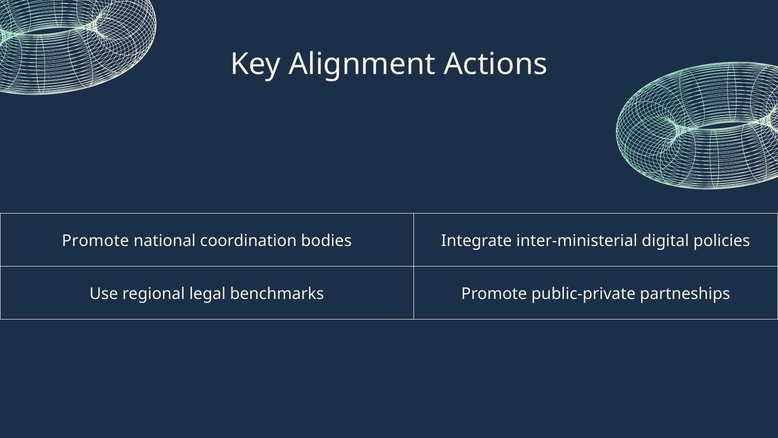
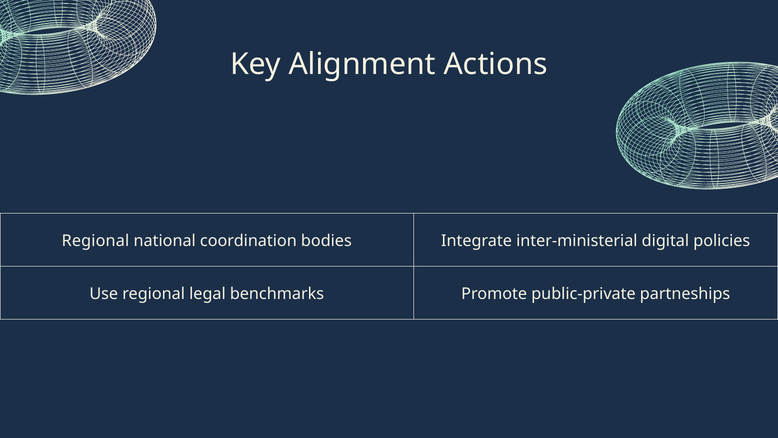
Promote at (95, 241): Promote -> Regional
